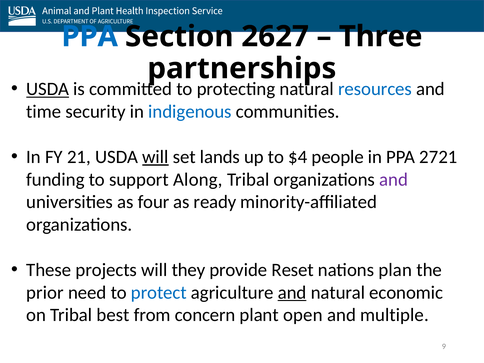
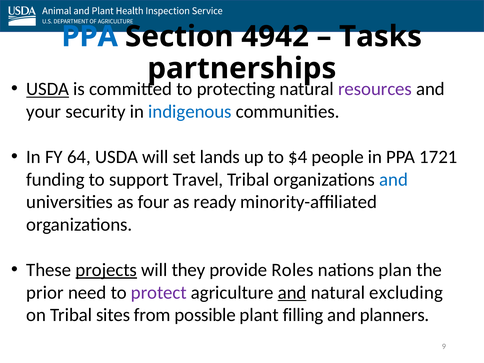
2627: 2627 -> 4942
Three: Three -> Tasks
resources colour: blue -> purple
time: time -> your
21: 21 -> 64
will at (155, 157) underline: present -> none
2721: 2721 -> 1721
Along: Along -> Travel
and at (394, 179) colour: purple -> blue
projects underline: none -> present
Reset: Reset -> Roles
protect colour: blue -> purple
economic: economic -> excluding
best: best -> sites
concern: concern -> possible
open: open -> filling
multiple: multiple -> planners
